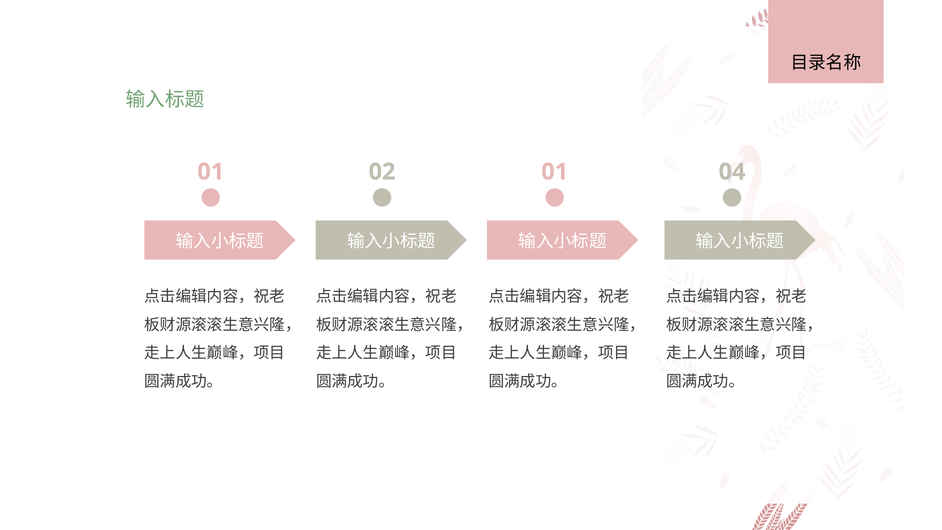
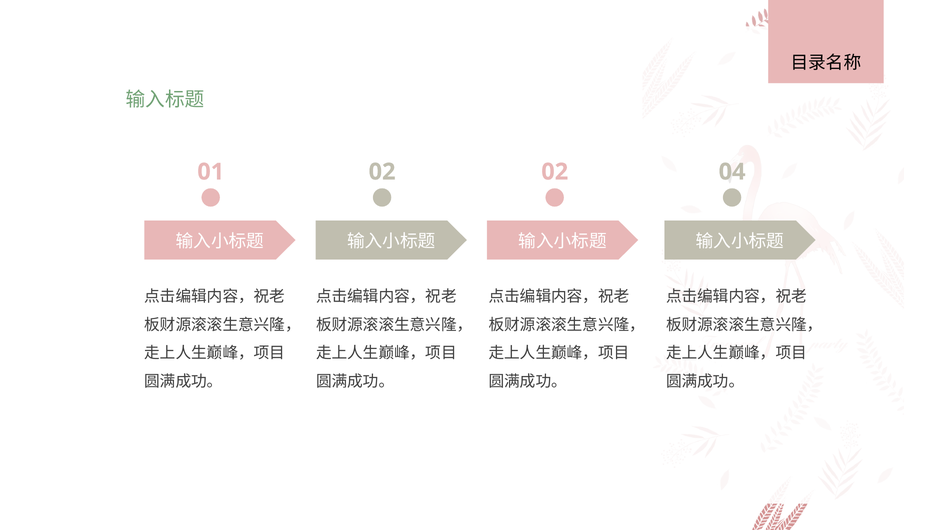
02 01: 01 -> 02
